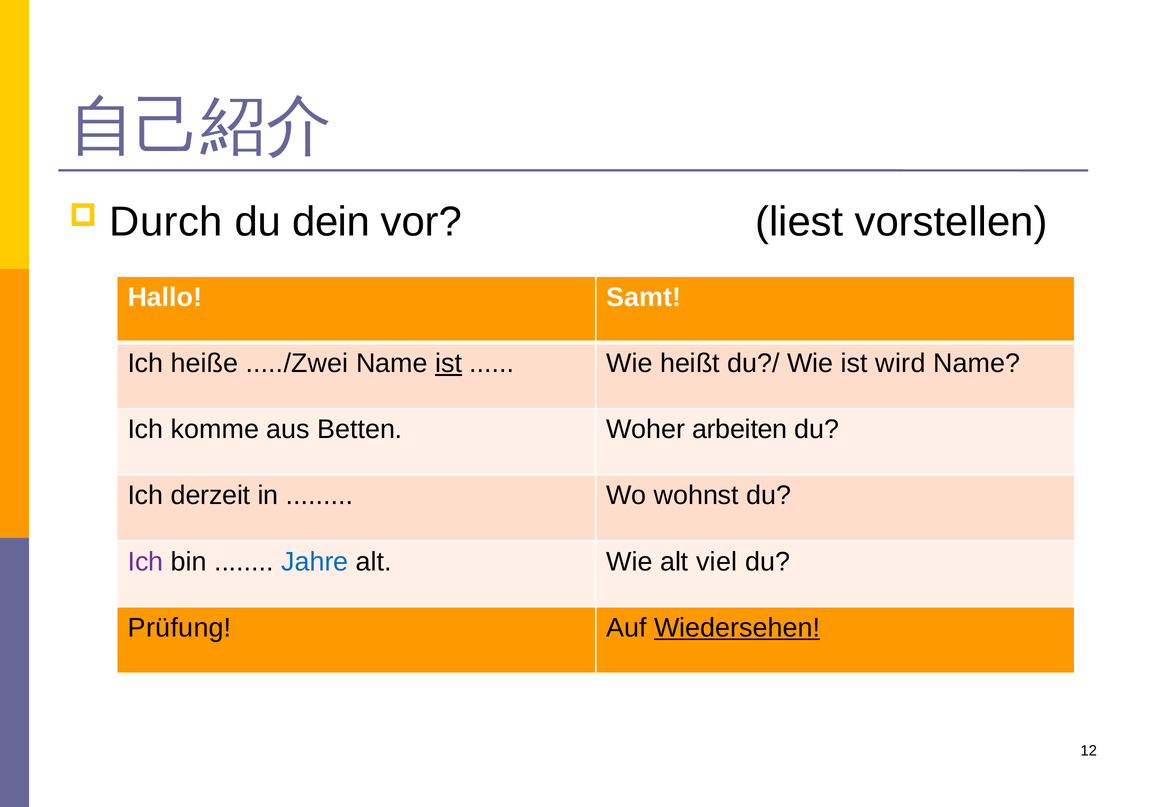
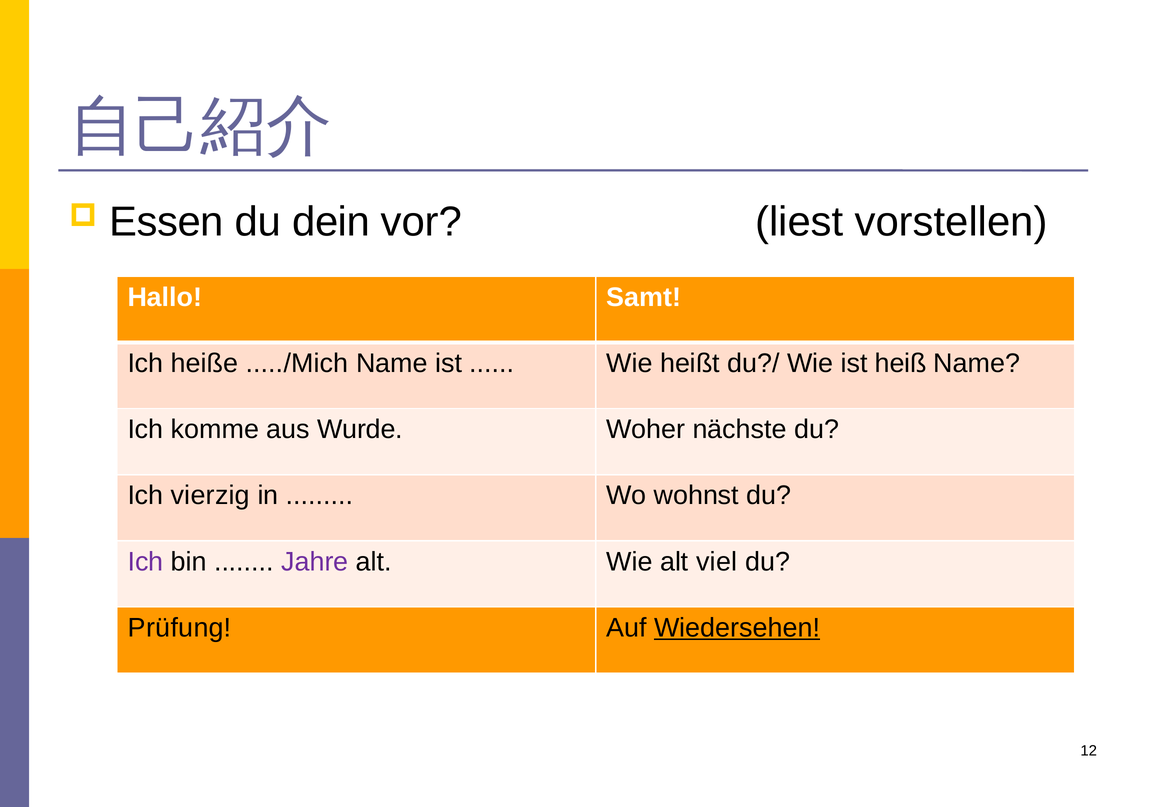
Durch: Durch -> Essen
...../Zwei: ...../Zwei -> ...../Mich
ist at (449, 364) underline: present -> none
wird: wird -> heiß
Betten: Betten -> Wurde
arbeiten: arbeiten -> nächste
derzeit: derzeit -> vierzig
Jahre colour: blue -> purple
